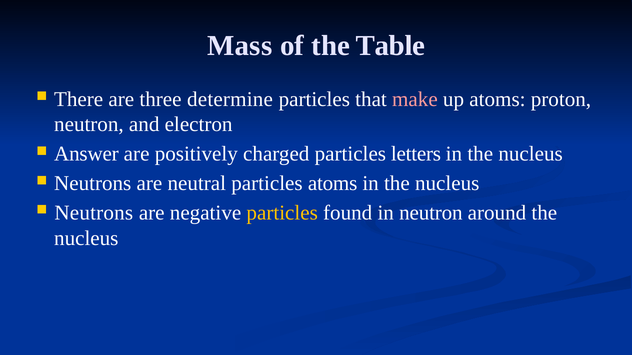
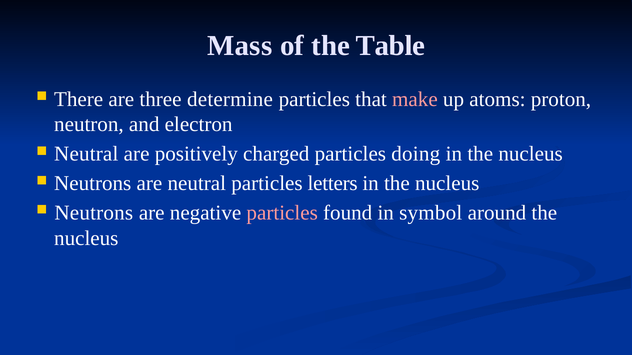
Answer at (86, 154): Answer -> Neutral
letters: letters -> doing
particles atoms: atoms -> letters
particles at (282, 213) colour: yellow -> pink
in neutron: neutron -> symbol
